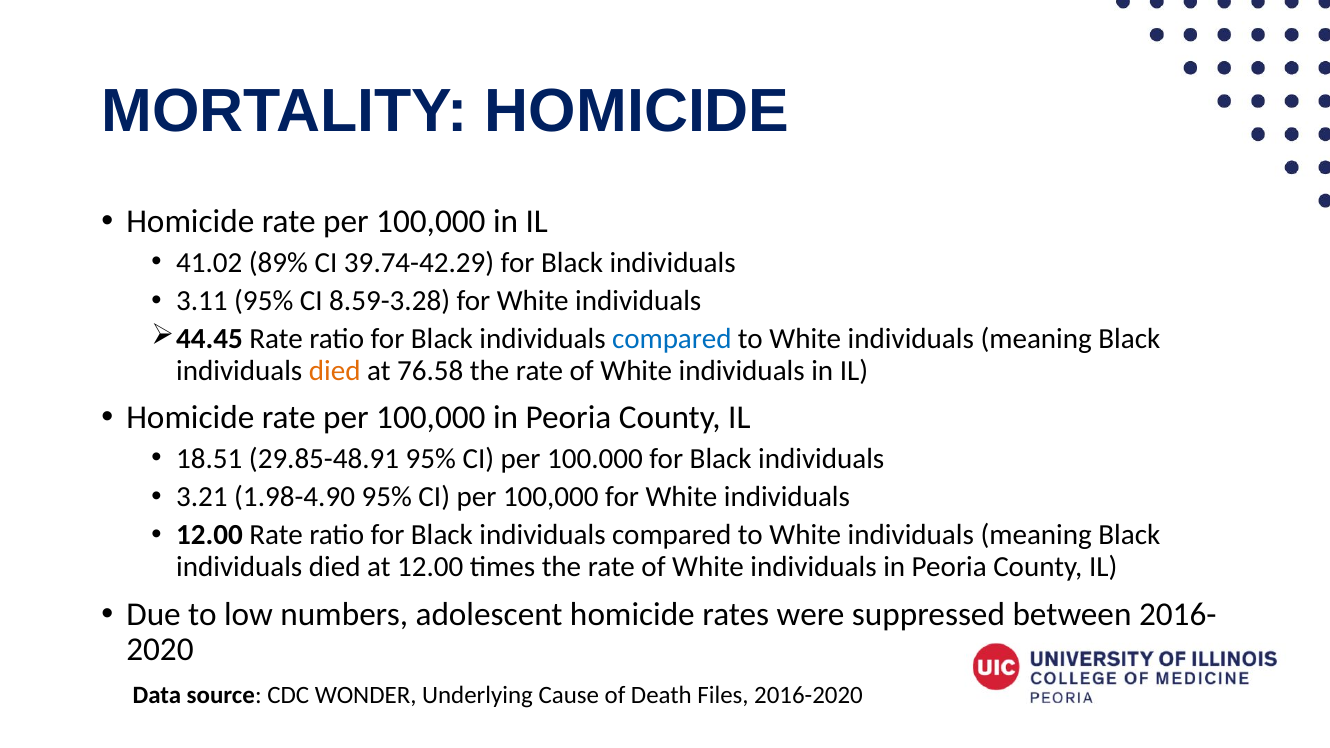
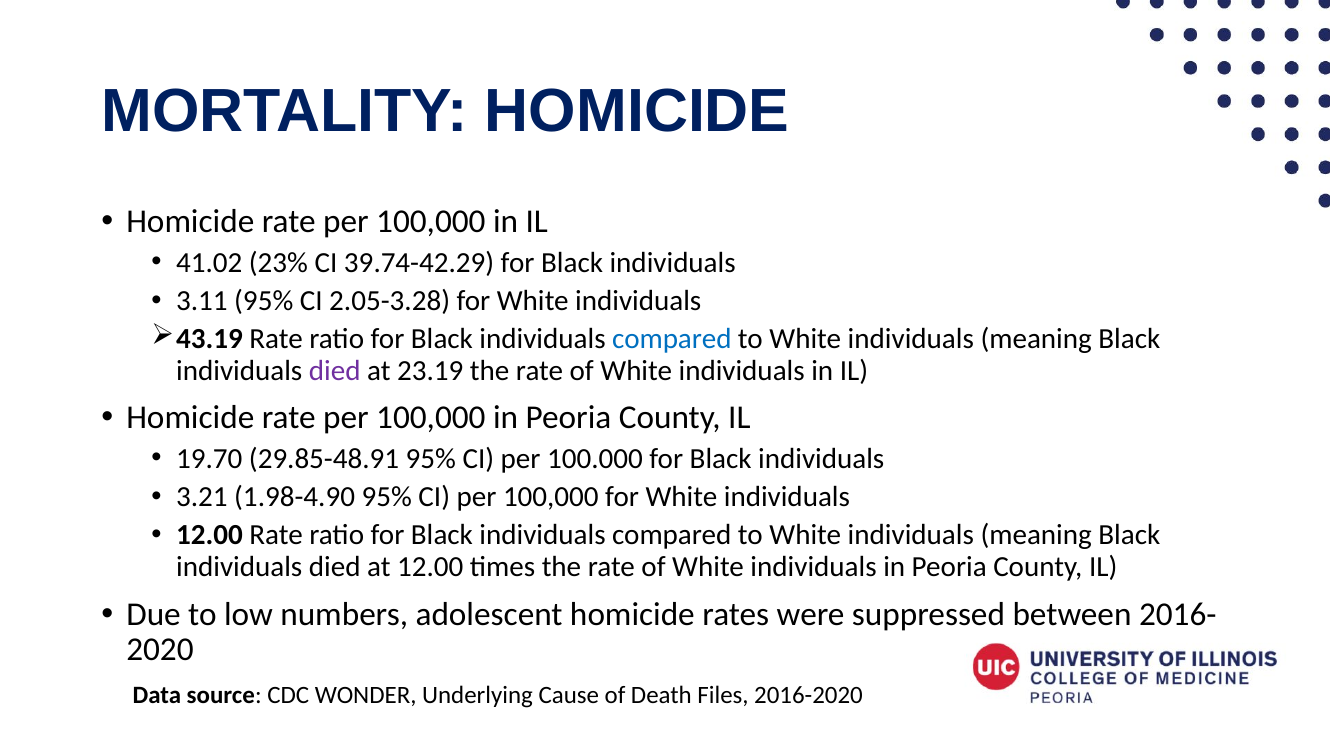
89%: 89% -> 23%
8.59-3.28: 8.59-3.28 -> 2.05-3.28
44.45: 44.45 -> 43.19
died at (335, 371) colour: orange -> purple
76.58: 76.58 -> 23.19
18.51: 18.51 -> 19.70
